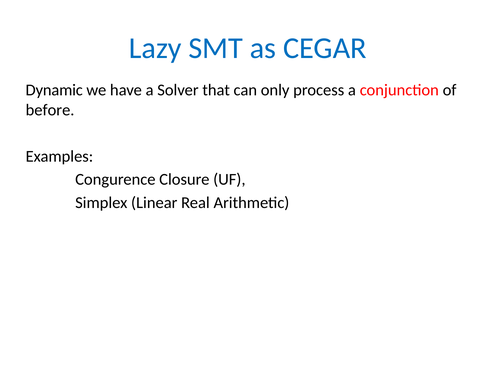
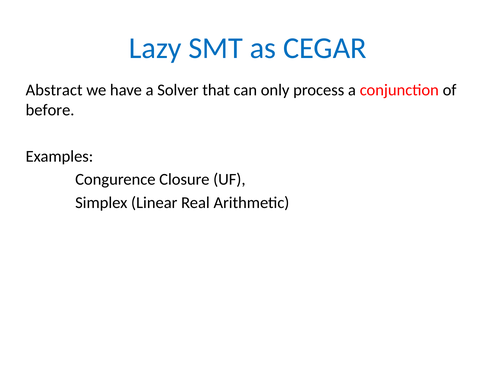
Dynamic: Dynamic -> Abstract
